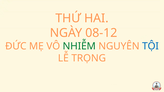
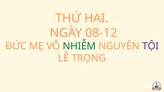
TỘI colour: blue -> purple
